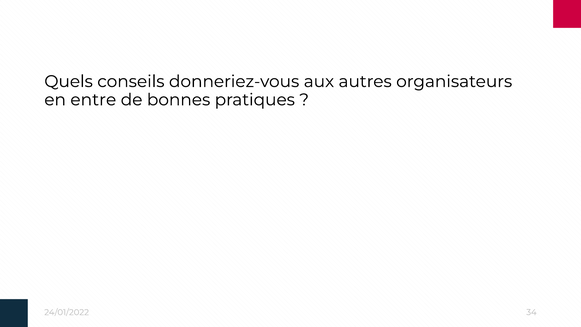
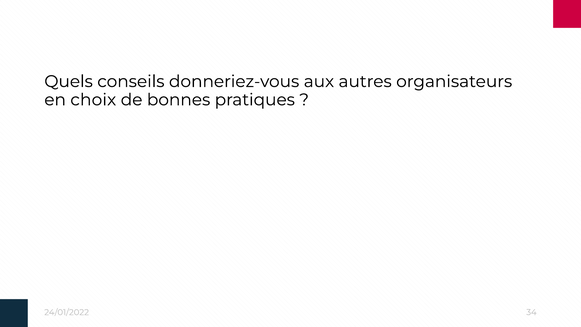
entre: entre -> choix
